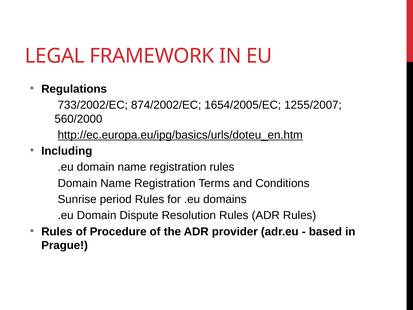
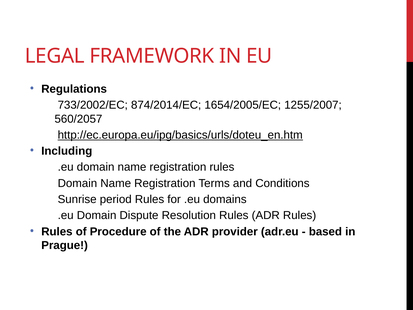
874/2002/EC: 874/2002/EC -> 874/2014/EC
560/2000: 560/2000 -> 560/2057
